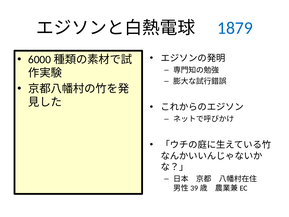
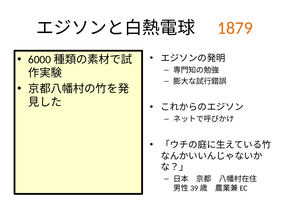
1879 colour: blue -> orange
